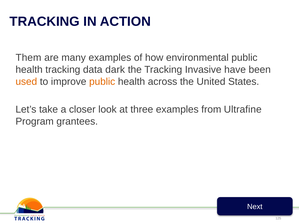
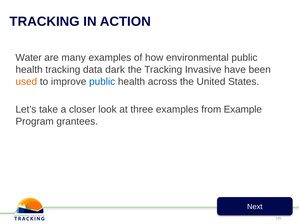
Them: Them -> Water
public at (102, 82) colour: orange -> blue
Ultrafine: Ultrafine -> Example
